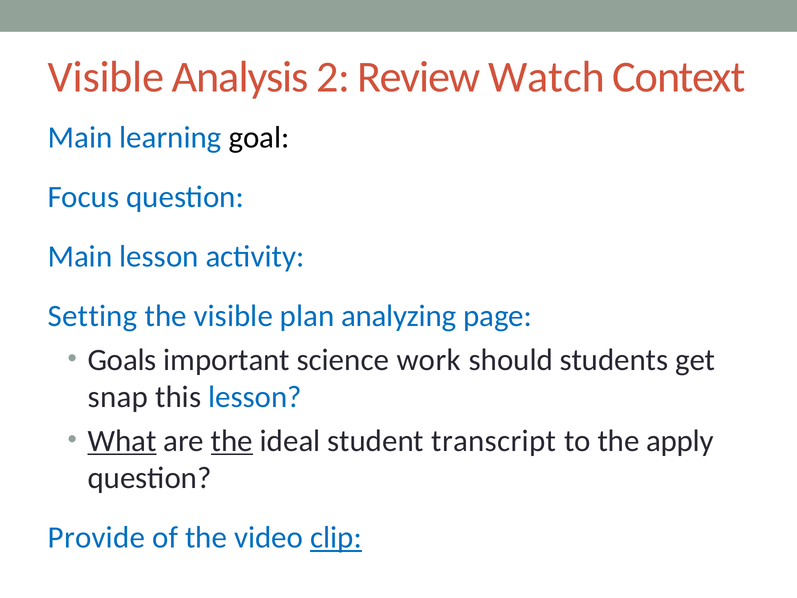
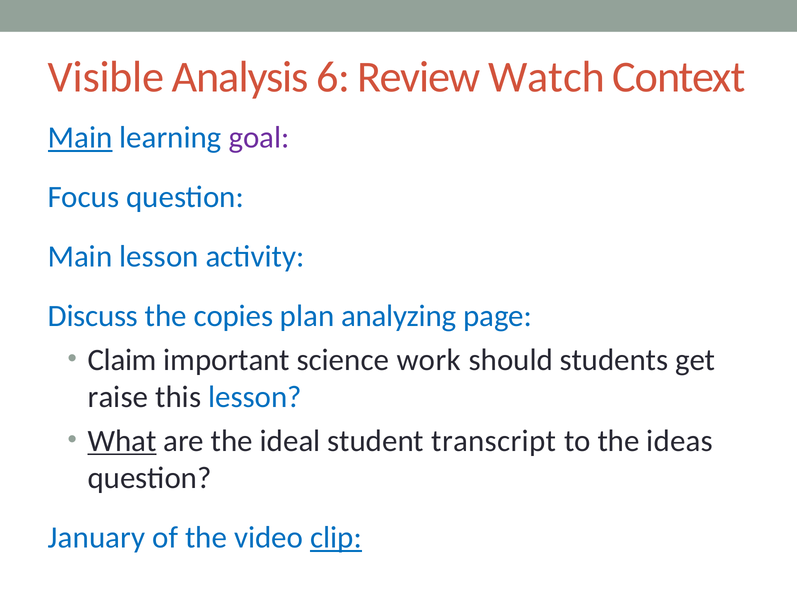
2: 2 -> 6
Main at (80, 138) underline: none -> present
goal colour: black -> purple
Setting: Setting -> Discuss
the visible: visible -> copies
Goals: Goals -> Claim
snap: snap -> raise
the at (232, 441) underline: present -> none
apply: apply -> ideas
Provide: Provide -> January
